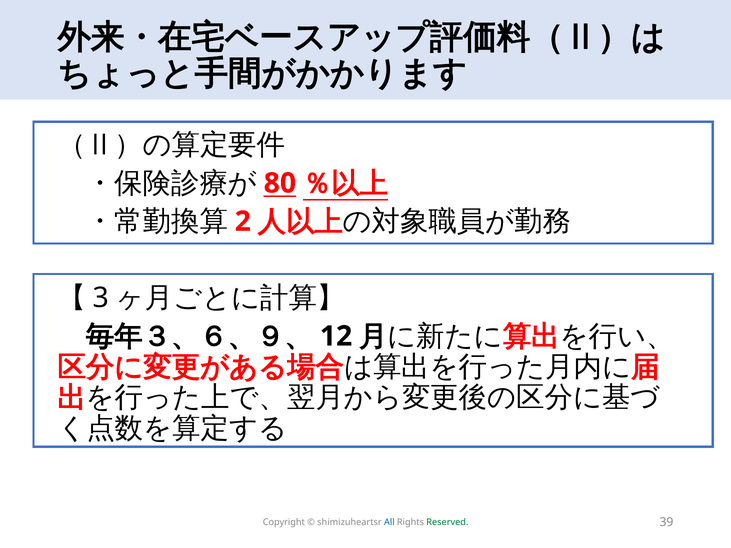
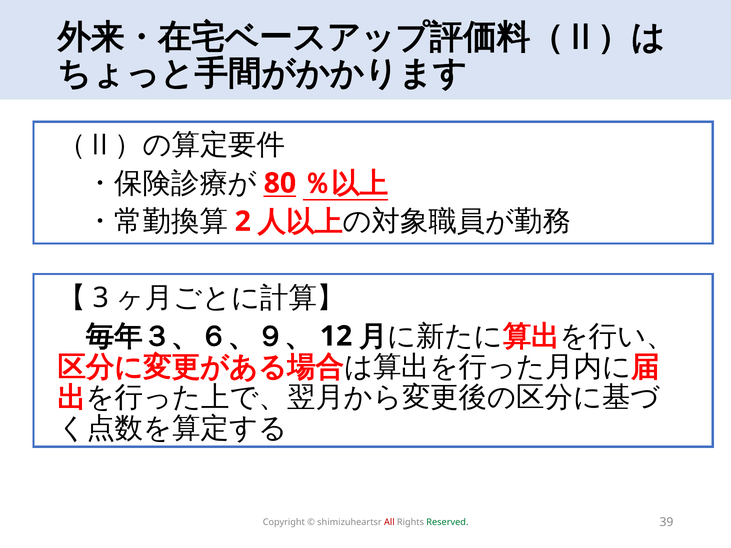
All colour: blue -> red
